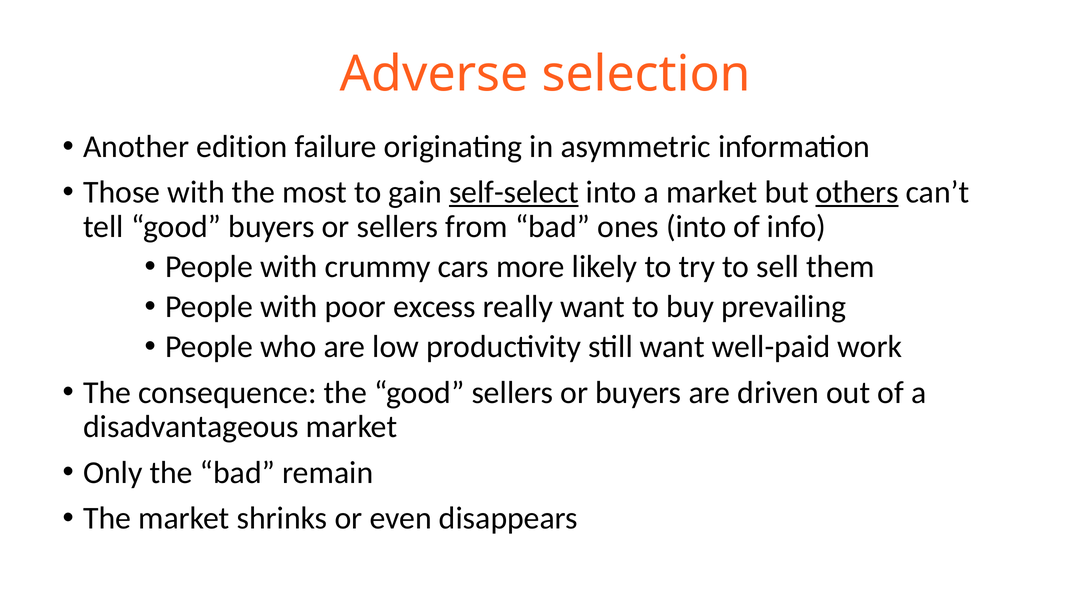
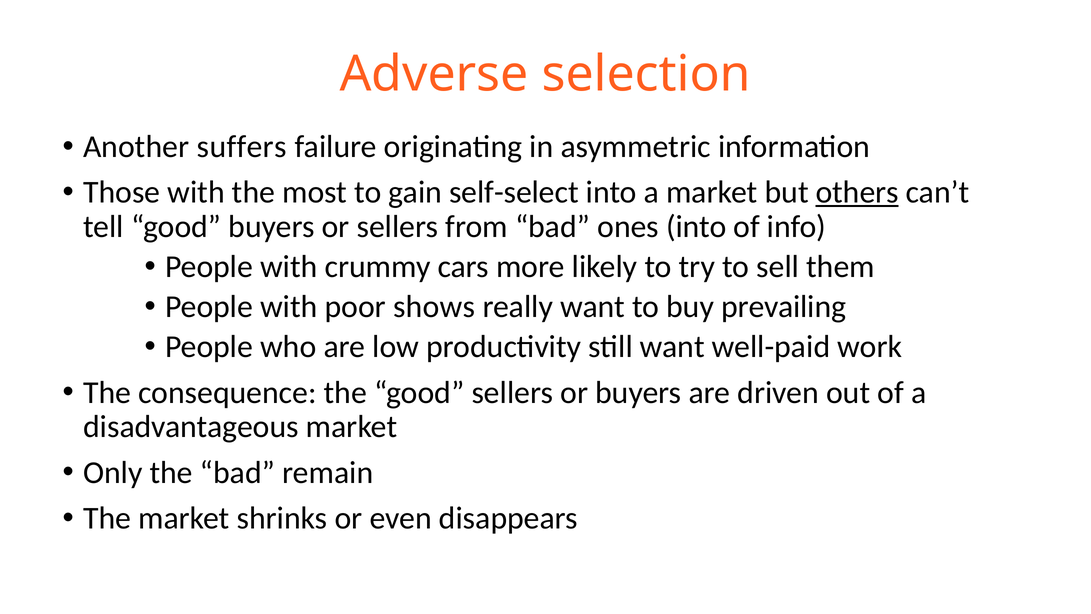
edition: edition -> suffers
self-select underline: present -> none
excess: excess -> shows
